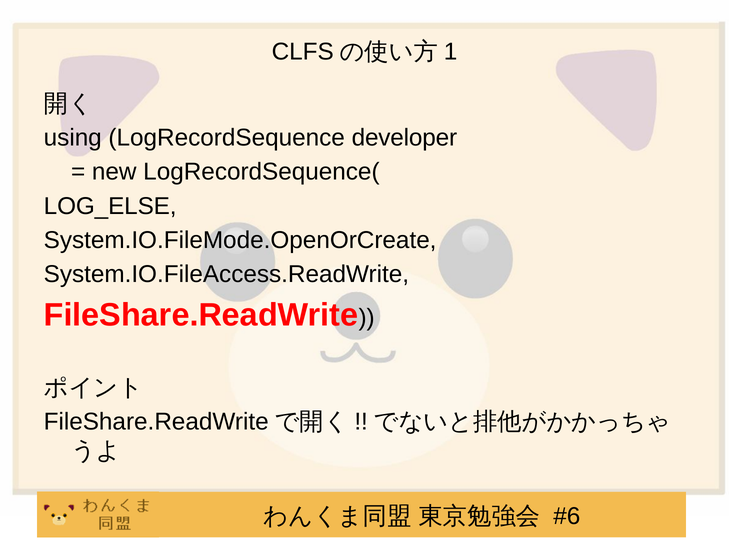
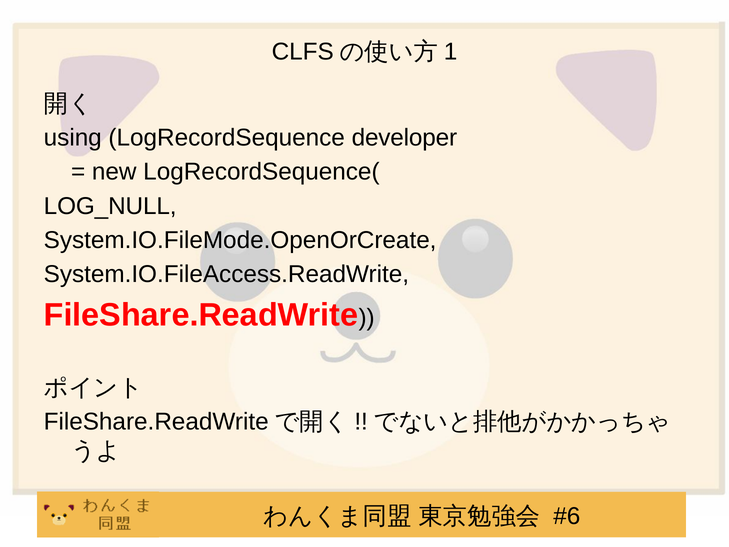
LOG_ELSE: LOG_ELSE -> LOG_NULL
